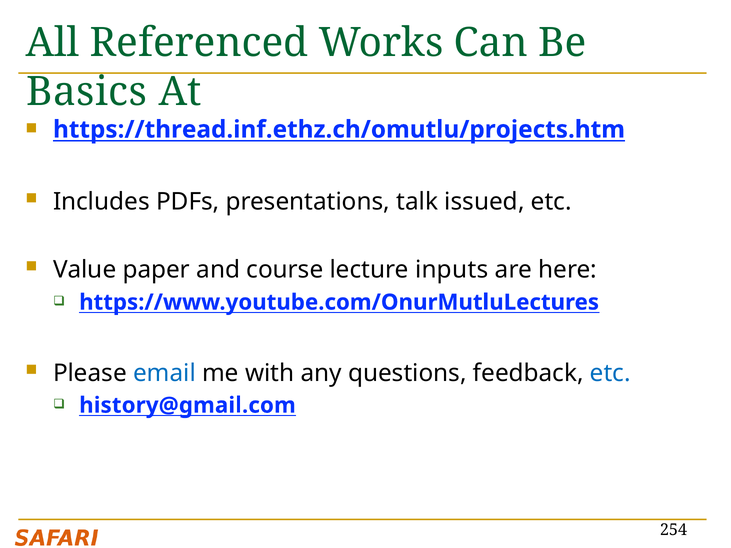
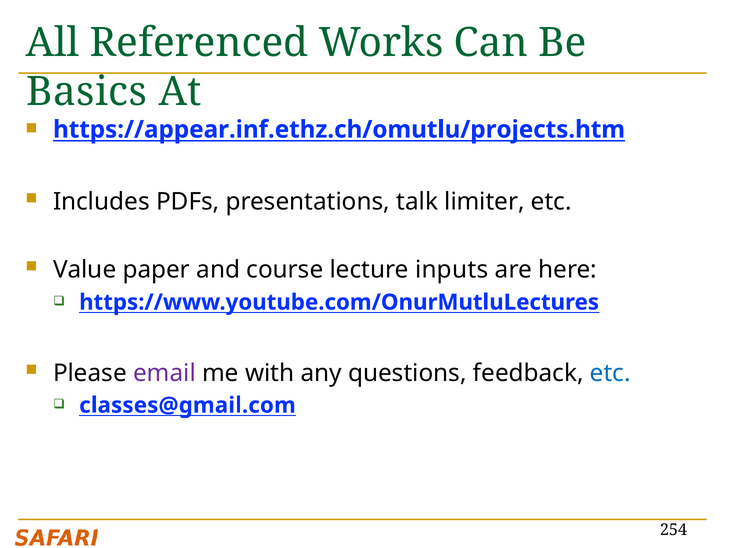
https://thread.inf.ethz.ch/omutlu/projects.htm: https://thread.inf.ethz.ch/omutlu/projects.htm -> https://appear.inf.ethz.ch/omutlu/projects.htm
issued: issued -> limiter
email colour: blue -> purple
history@gmail.com: history@gmail.com -> classes@gmail.com
